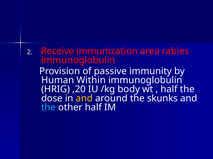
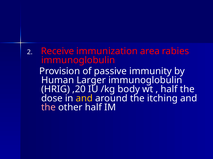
Within: Within -> Larger
skunks: skunks -> itching
the at (48, 108) colour: light blue -> pink
